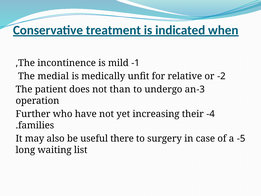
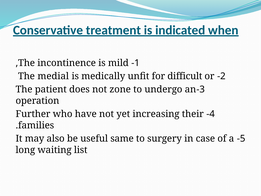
relative: relative -> difficult
than: than -> zone
there: there -> same
